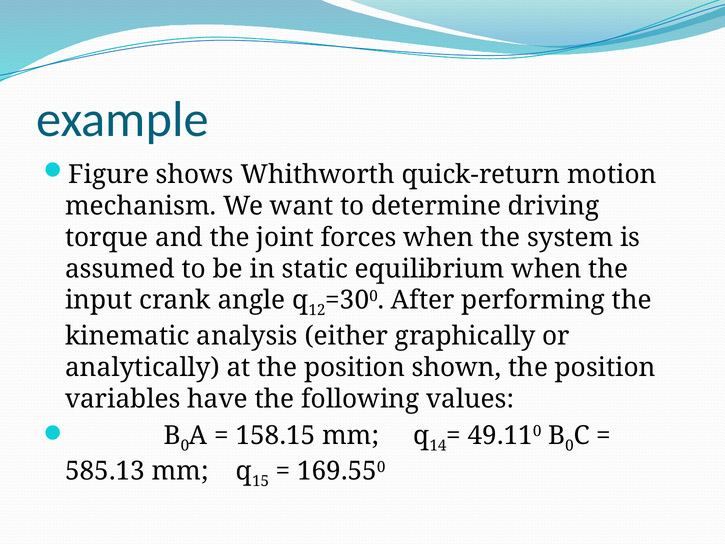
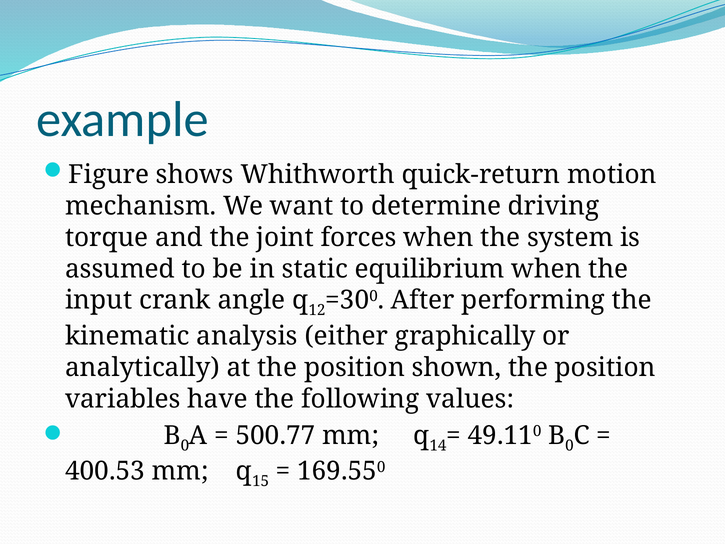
158.15: 158.15 -> 500.77
585.13: 585.13 -> 400.53
